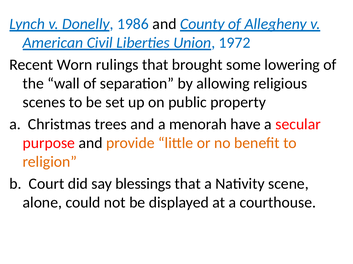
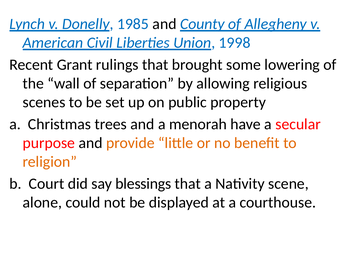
1986: 1986 -> 1985
1972: 1972 -> 1998
Worn: Worn -> Grant
